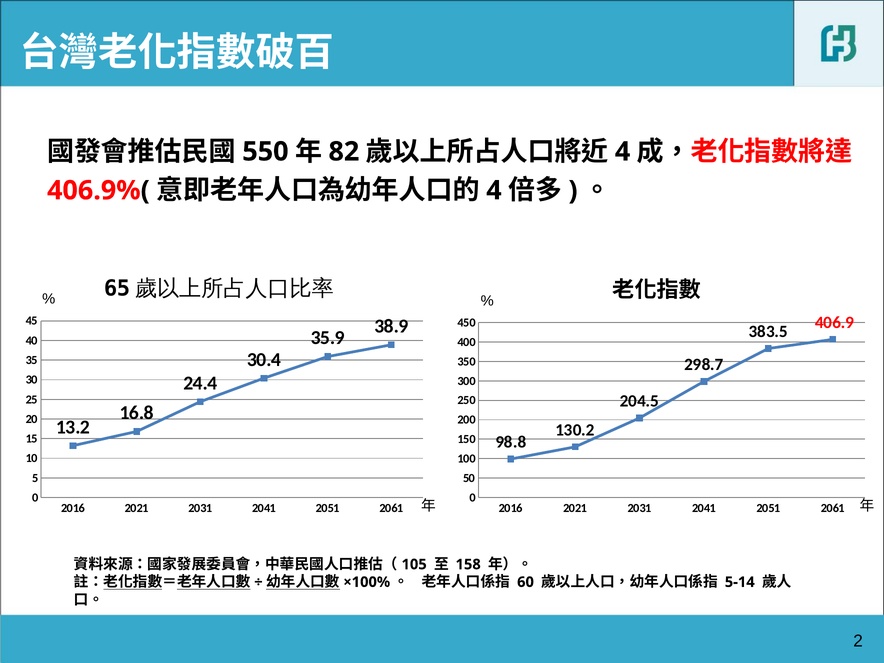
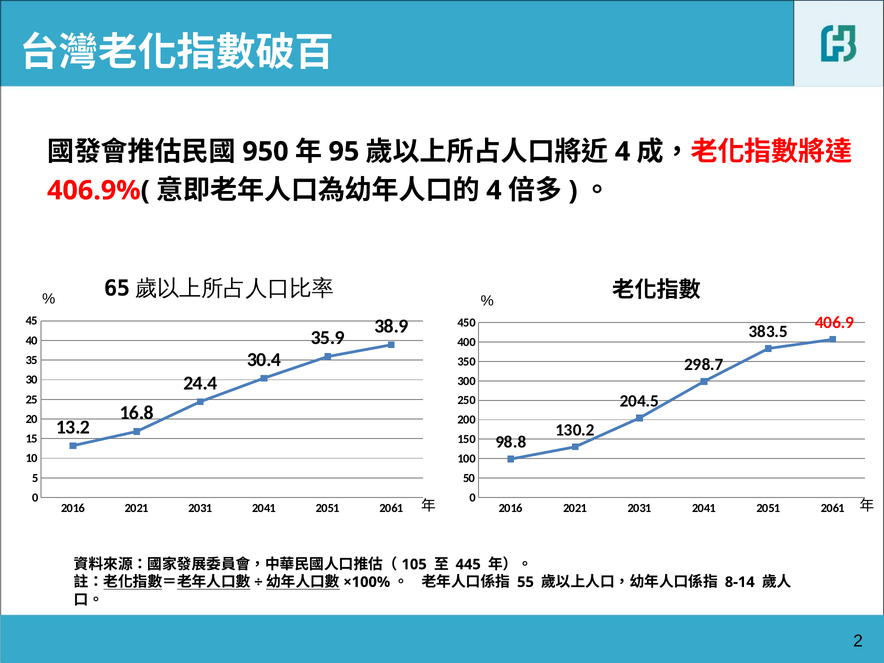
550: 550 -> 950
82: 82 -> 95
158: 158 -> 445
60: 60 -> 55
5-14: 5-14 -> 8-14
